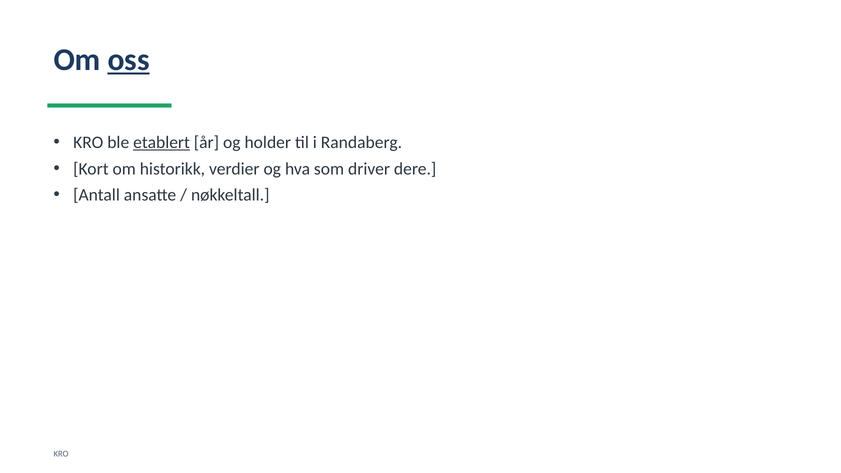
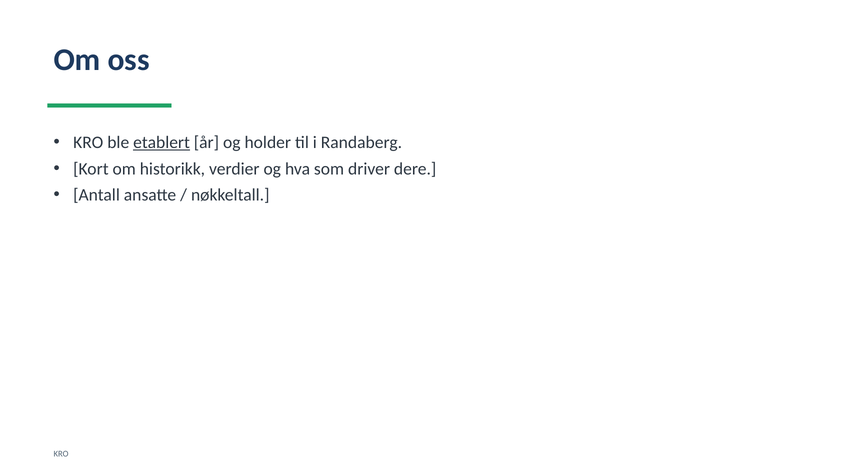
oss underline: present -> none
